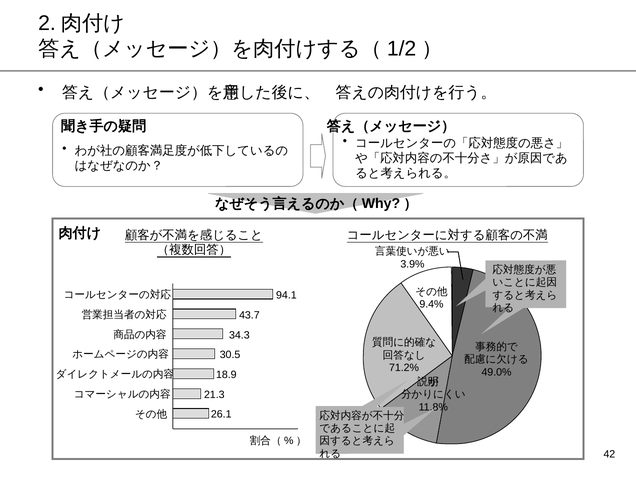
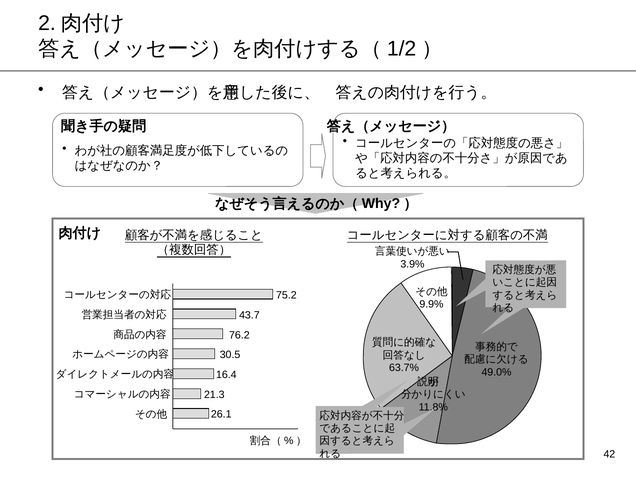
94.1: 94.1 -> 75.2
9.4%: 9.4% -> 9.9%
34.3: 34.3 -> 76.2
71.2%: 71.2% -> 63.7%
18.9: 18.9 -> 16.4
